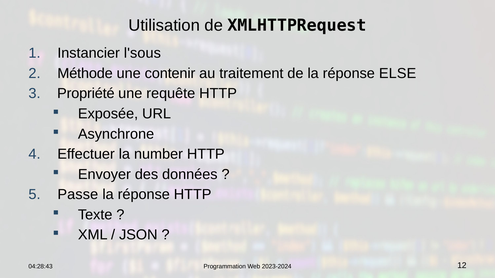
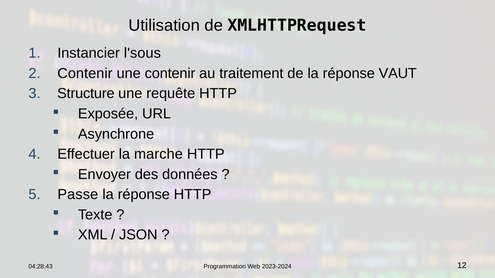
Méthode at (85, 73): Méthode -> Contenir
ELSE: ELSE -> VAUT
Propriété: Propriété -> Structure
number: number -> marche
